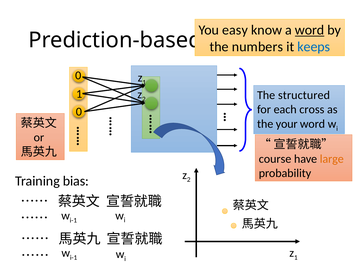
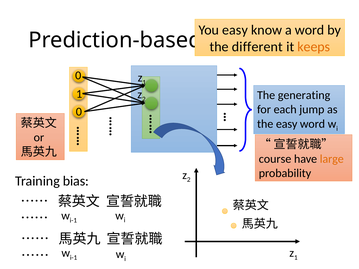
word at (310, 30) underline: present -> none
numbers: numbers -> different
keeps colour: blue -> orange
structured: structured -> generating
cross: cross -> jump
the your: your -> easy
